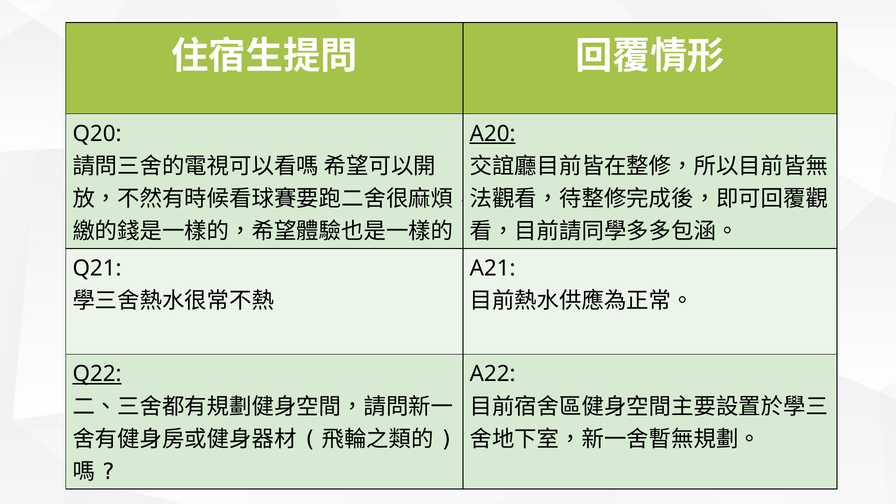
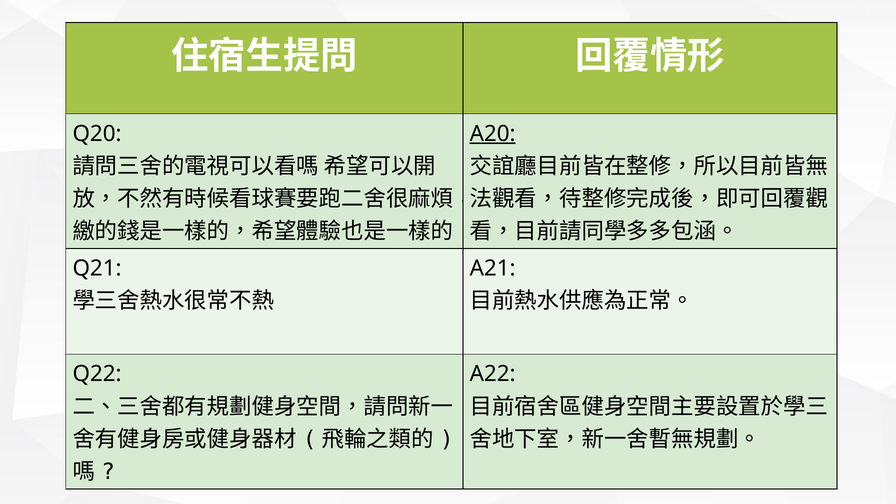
Q22 underline: present -> none
